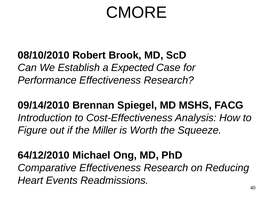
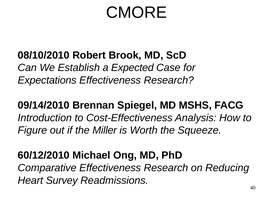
Performance: Performance -> Expectations
64/12/2010: 64/12/2010 -> 60/12/2010
Events: Events -> Survey
